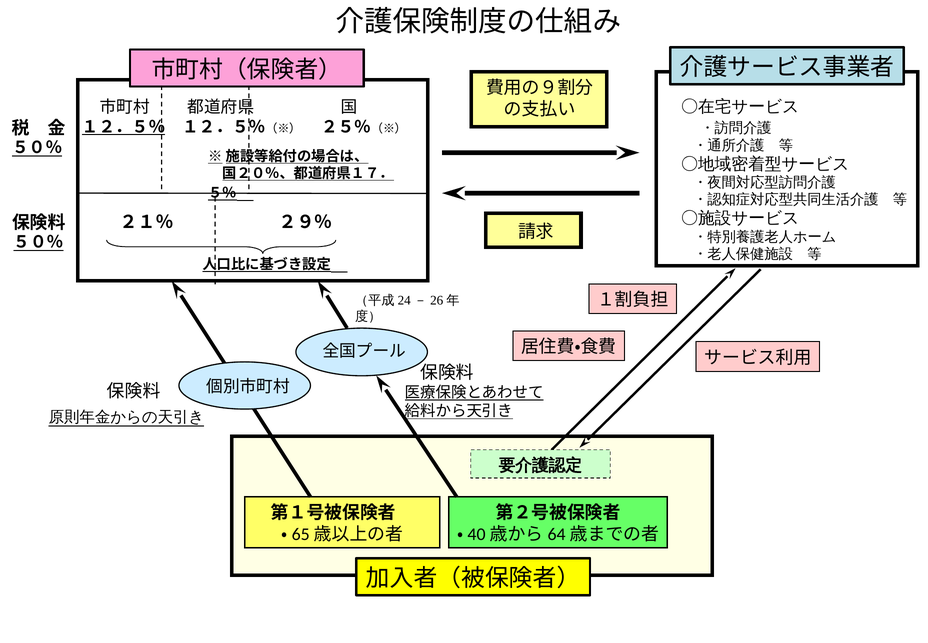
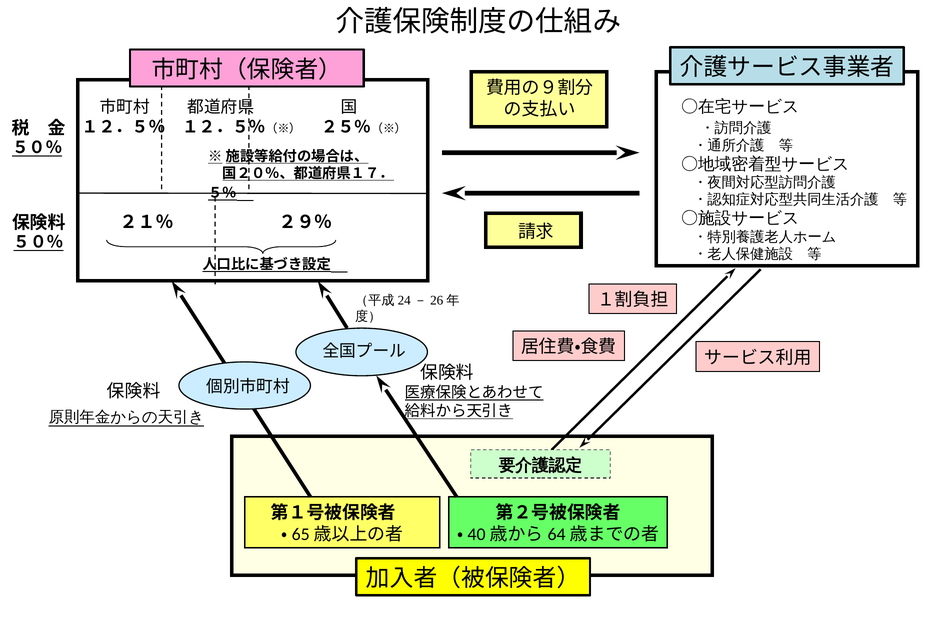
１２．５％ at (124, 127) underline: present -> none
